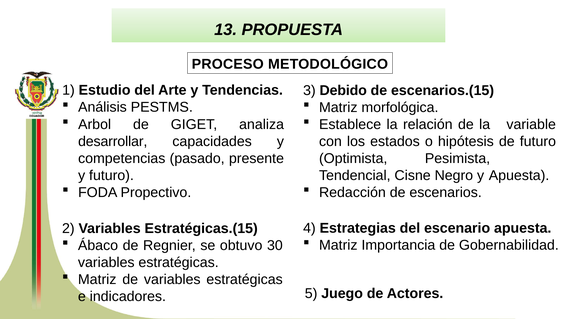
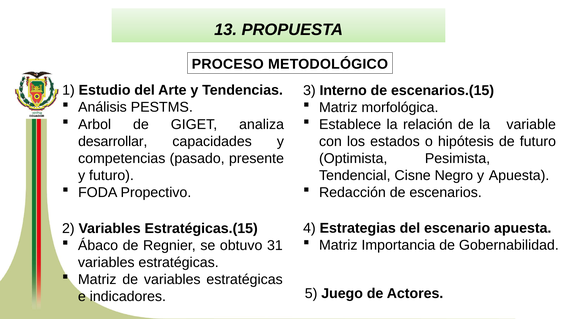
Debido: Debido -> Interno
30: 30 -> 31
